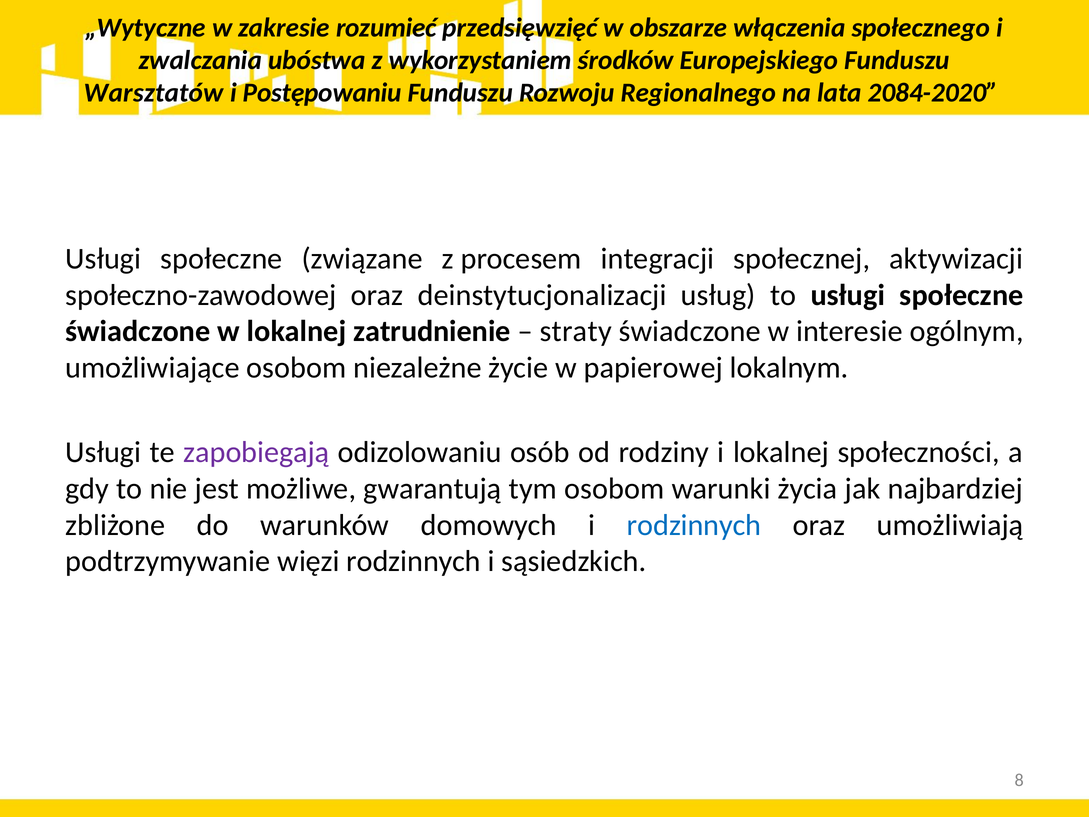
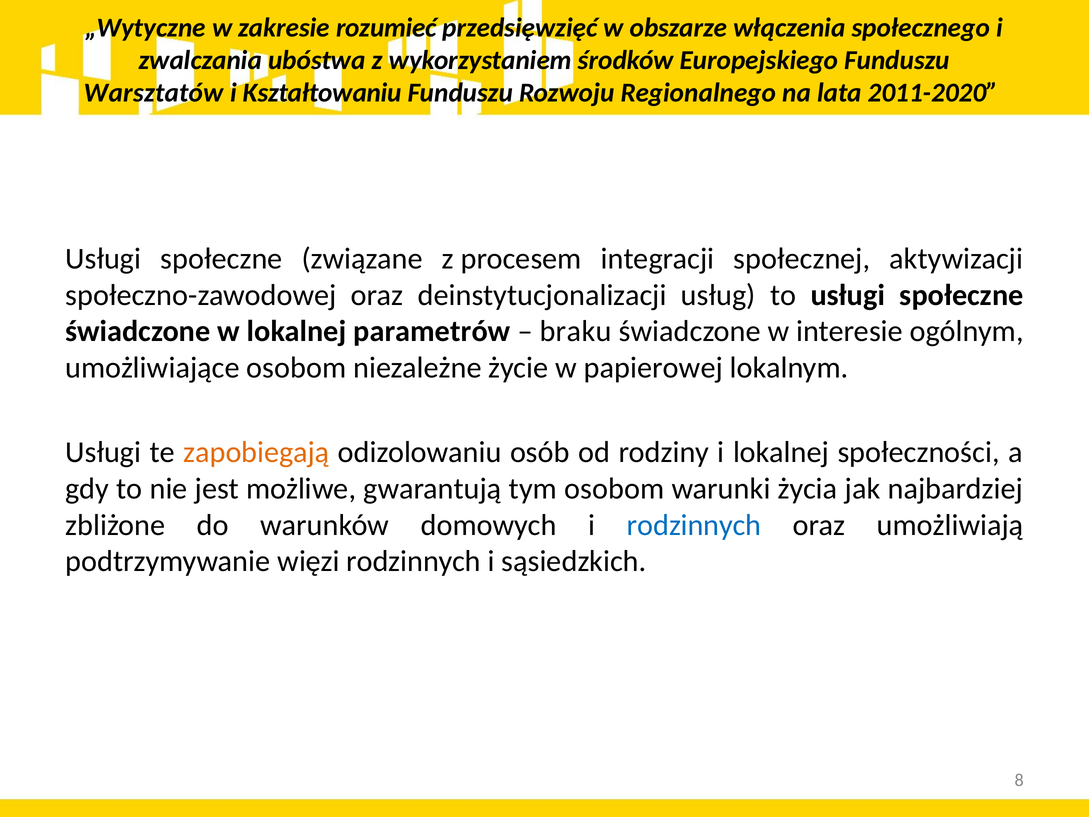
Postępowaniu: Postępowaniu -> Kształtowaniu
2084-2020: 2084-2020 -> 2011-2020
zatrudnienie: zatrudnienie -> parametrów
straty: straty -> braku
zapobiegają colour: purple -> orange
